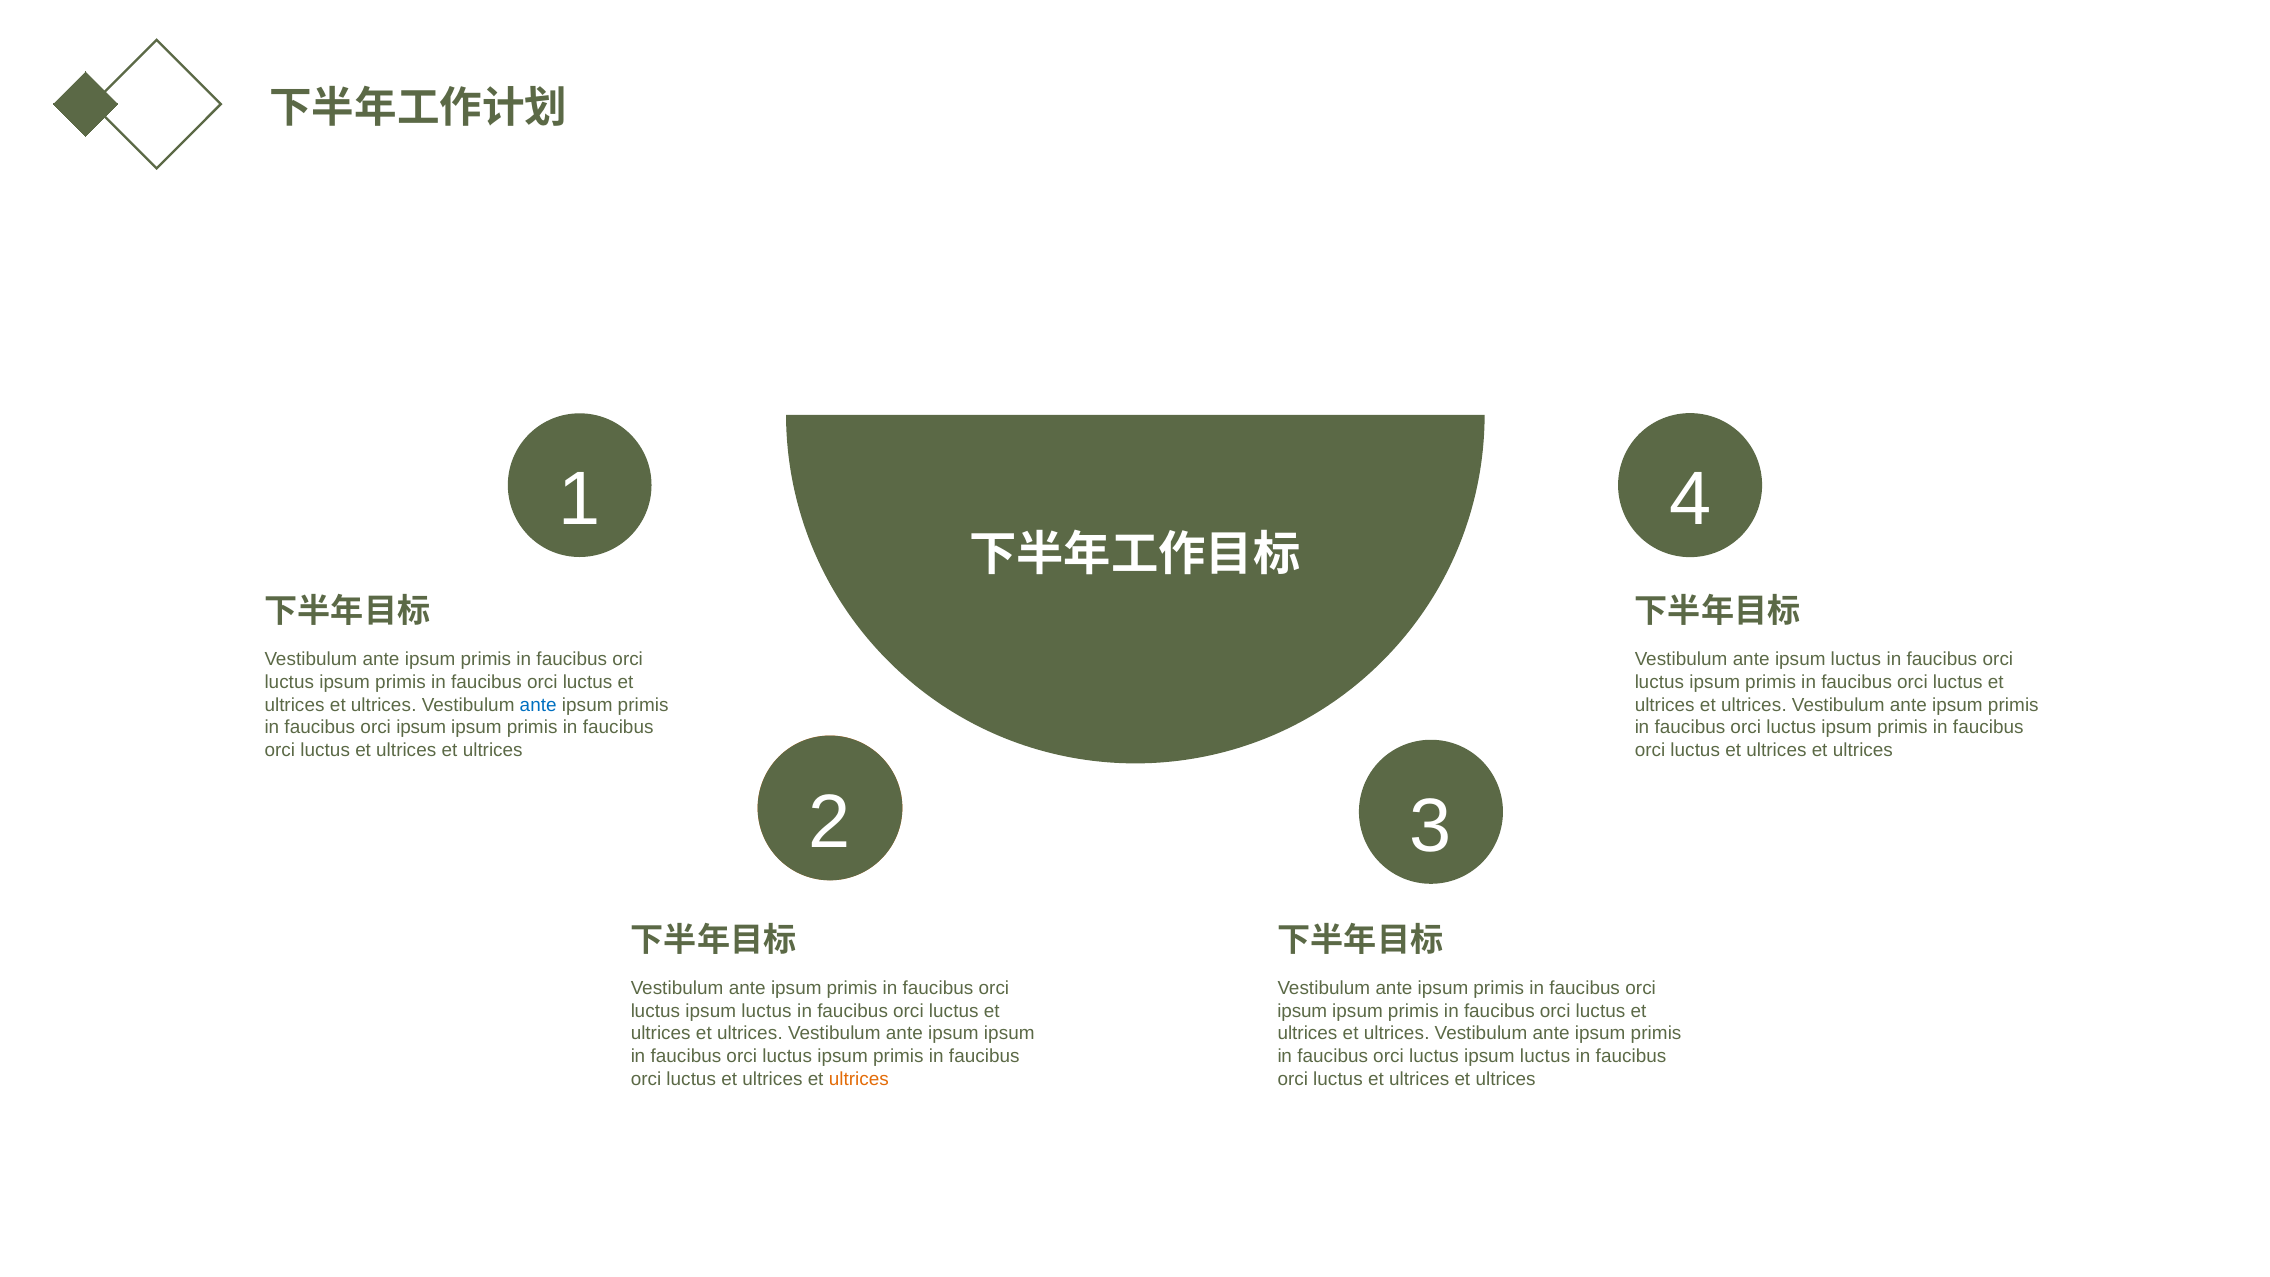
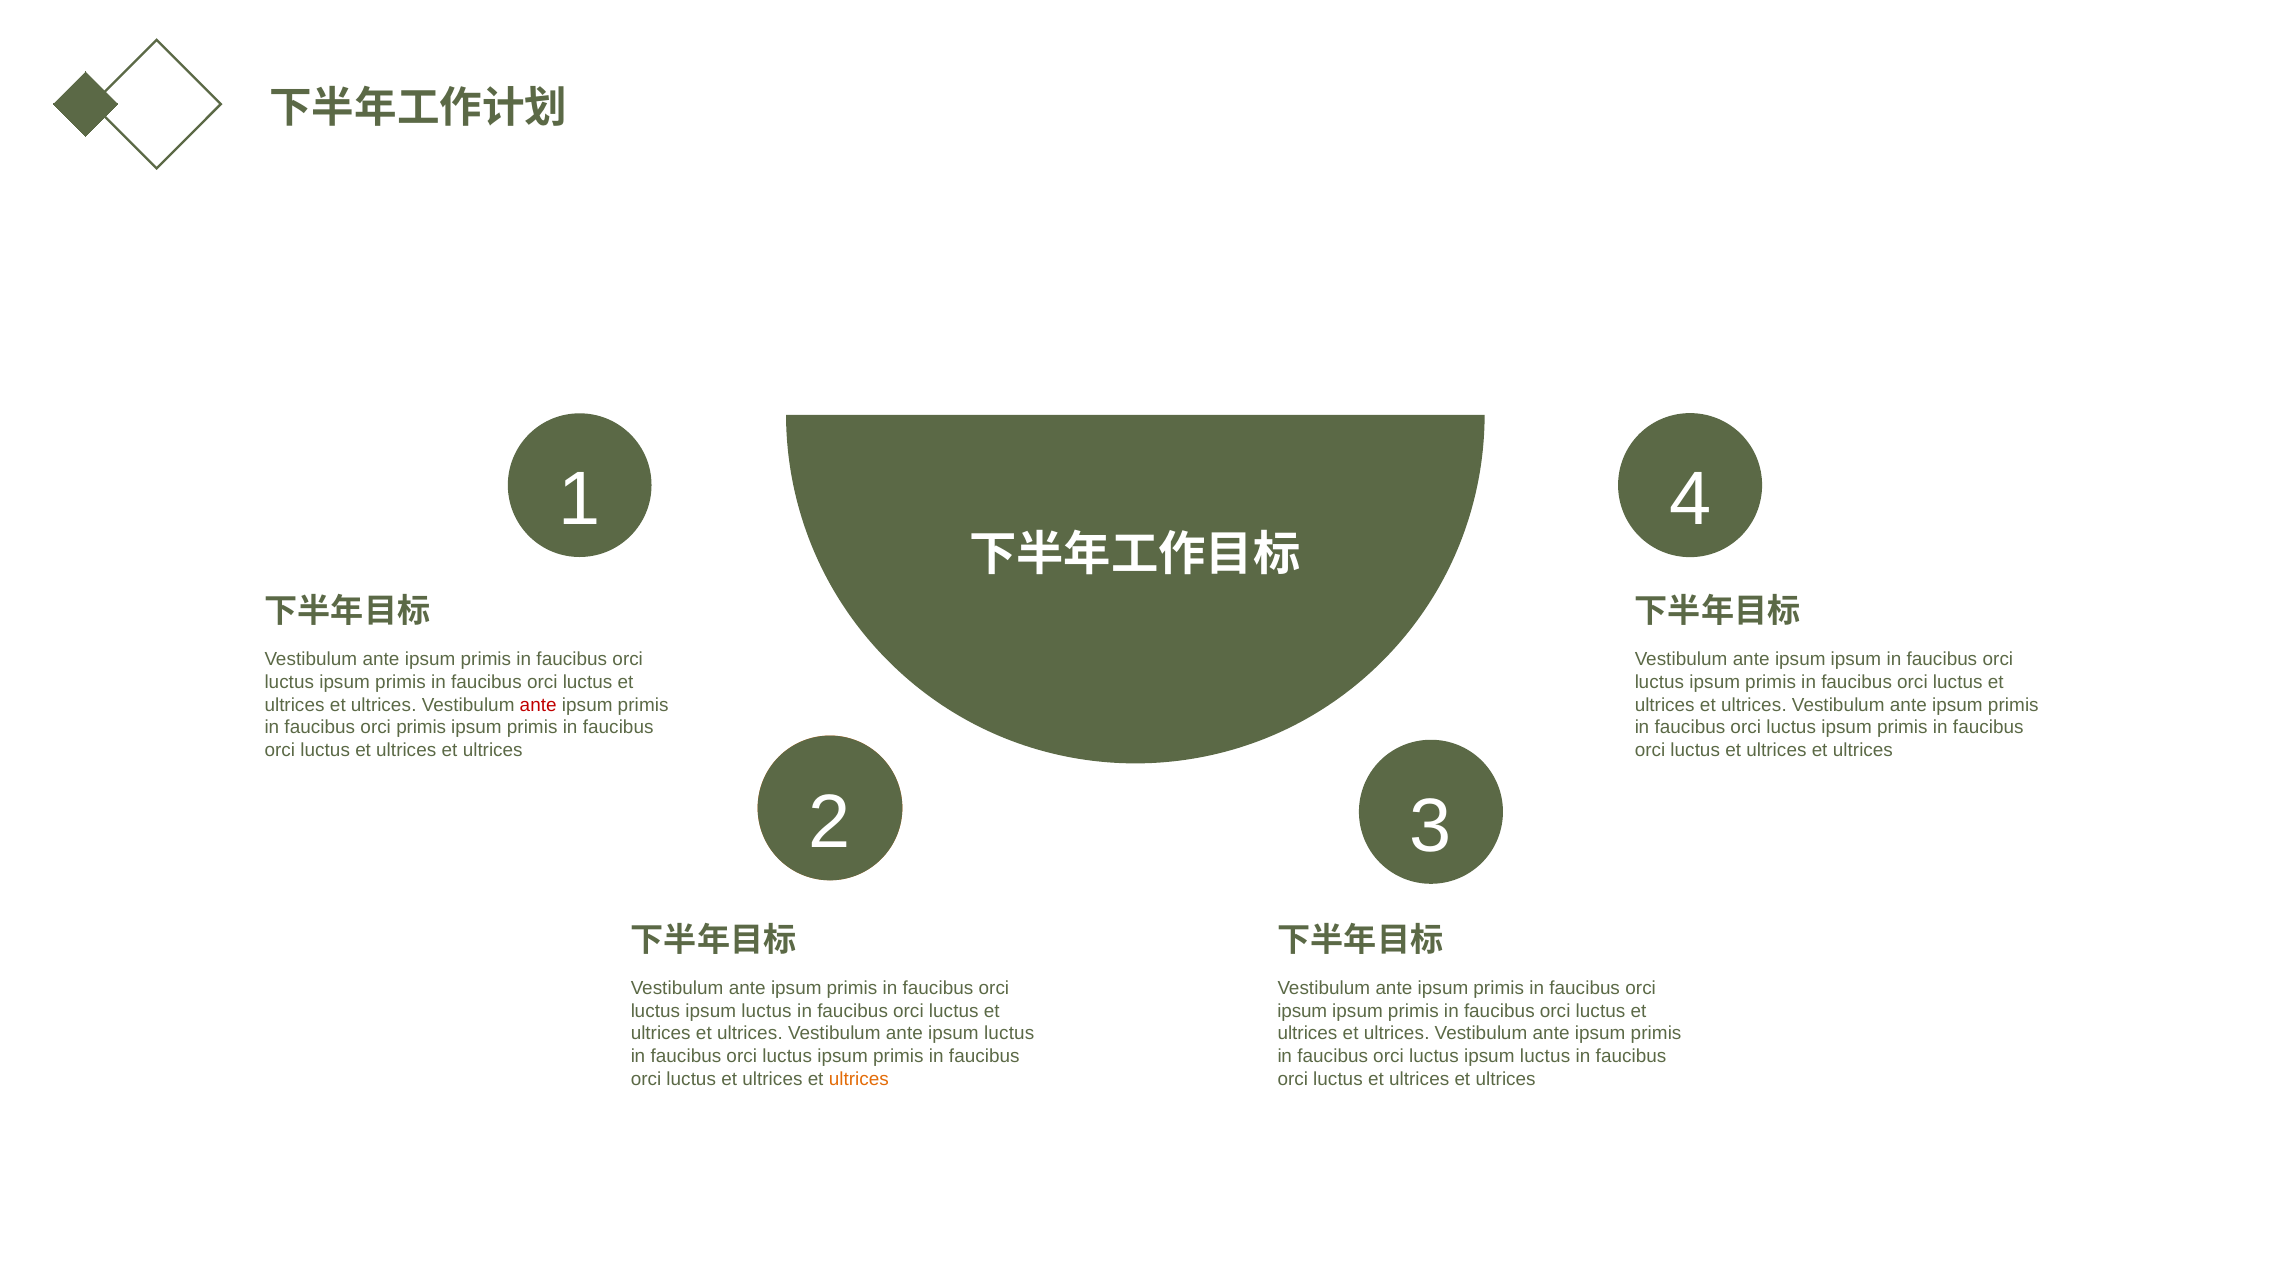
ante ipsum luctus: luctus -> ipsum
ante at (538, 705) colour: blue -> red
ipsum at (421, 727): ipsum -> primis
ante ipsum ipsum: ipsum -> luctus
